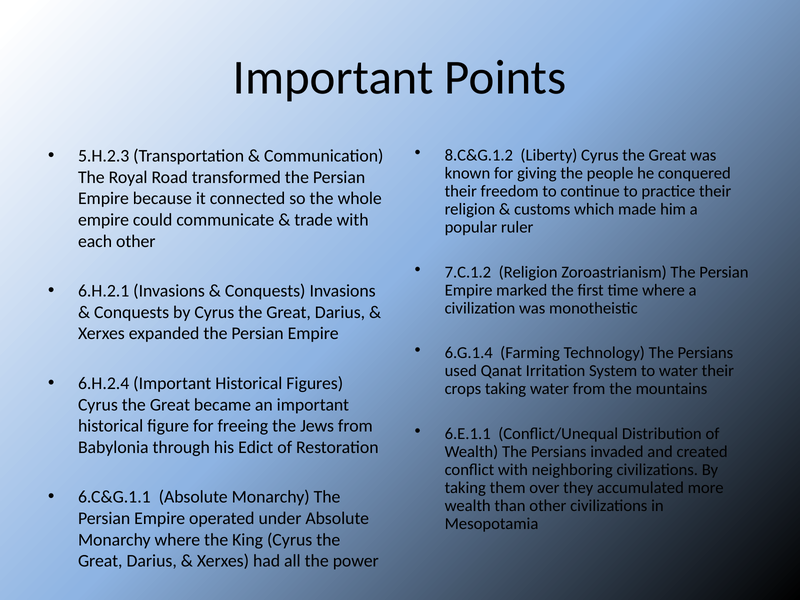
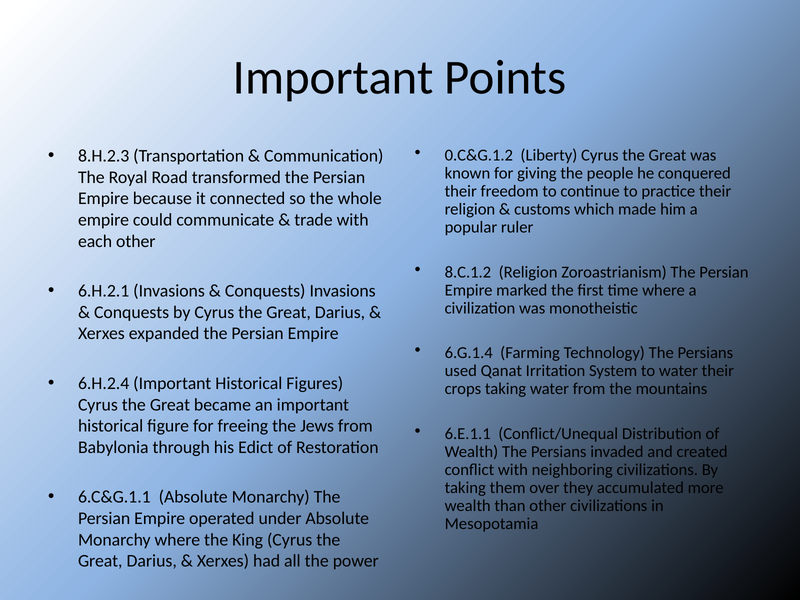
8.C&G.1.2: 8.C&G.1.2 -> 0.C&G.1.2
5.H.2.3: 5.H.2.3 -> 8.H.2.3
7.C.1.2: 7.C.1.2 -> 8.C.1.2
